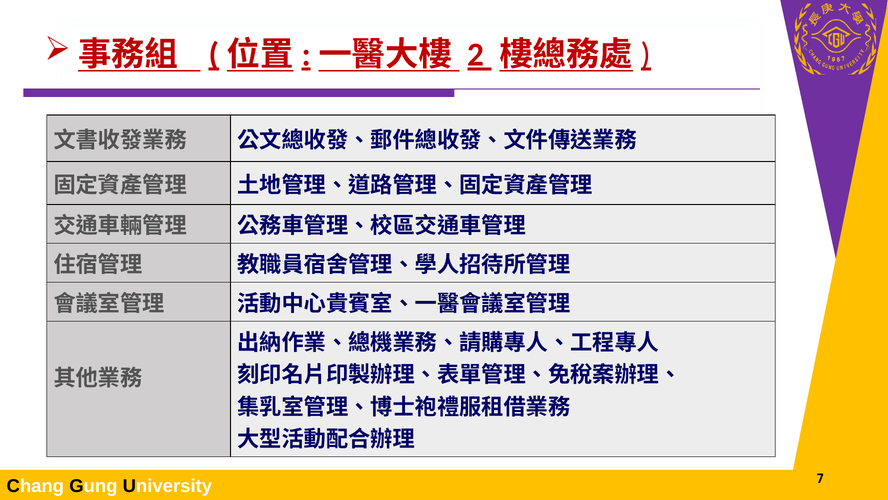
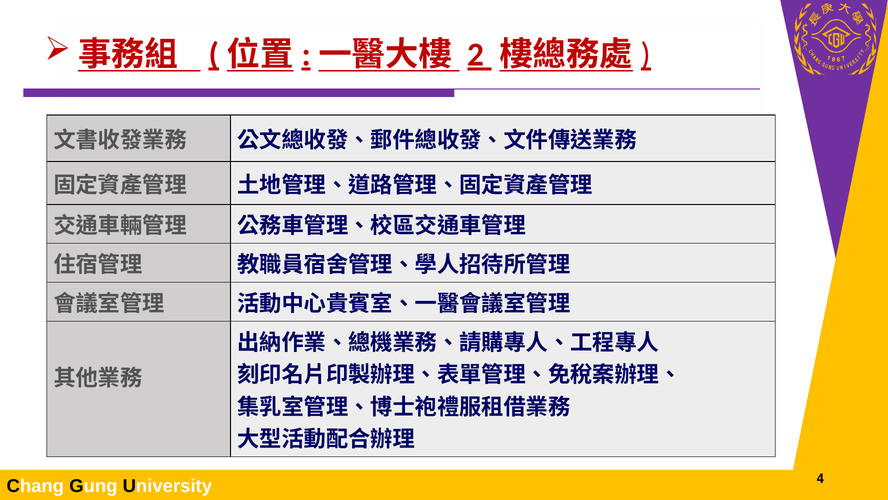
7: 7 -> 4
